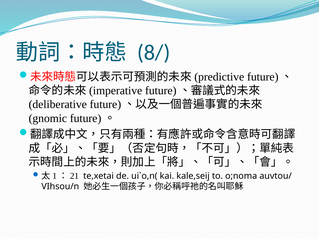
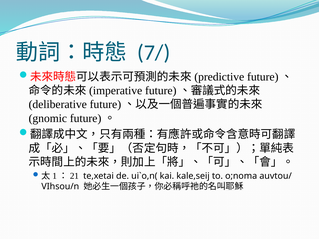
8/: 8/ -> 7/
